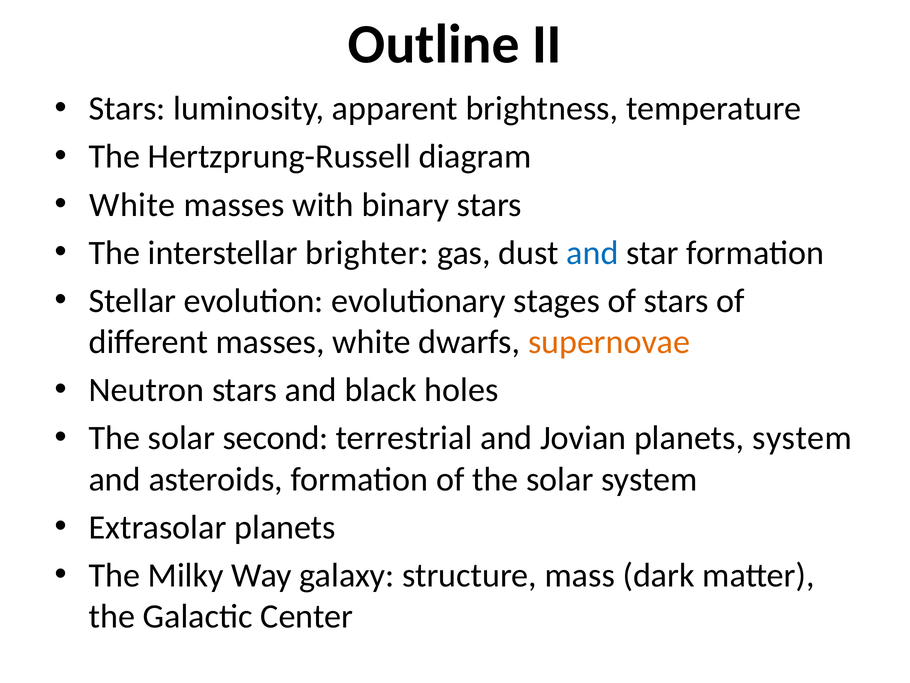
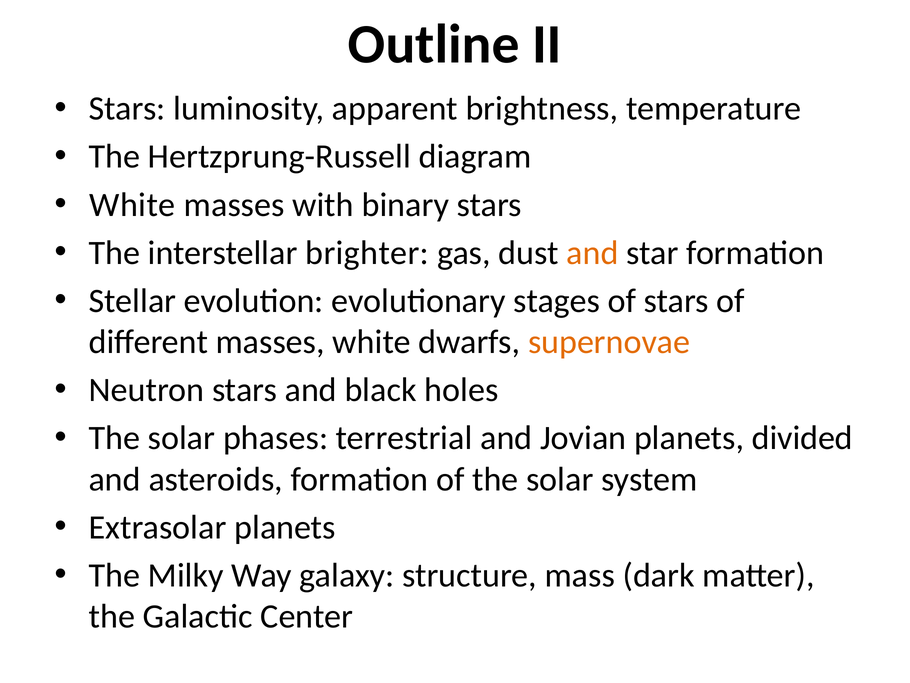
and at (593, 253) colour: blue -> orange
second: second -> phases
planets system: system -> divided
